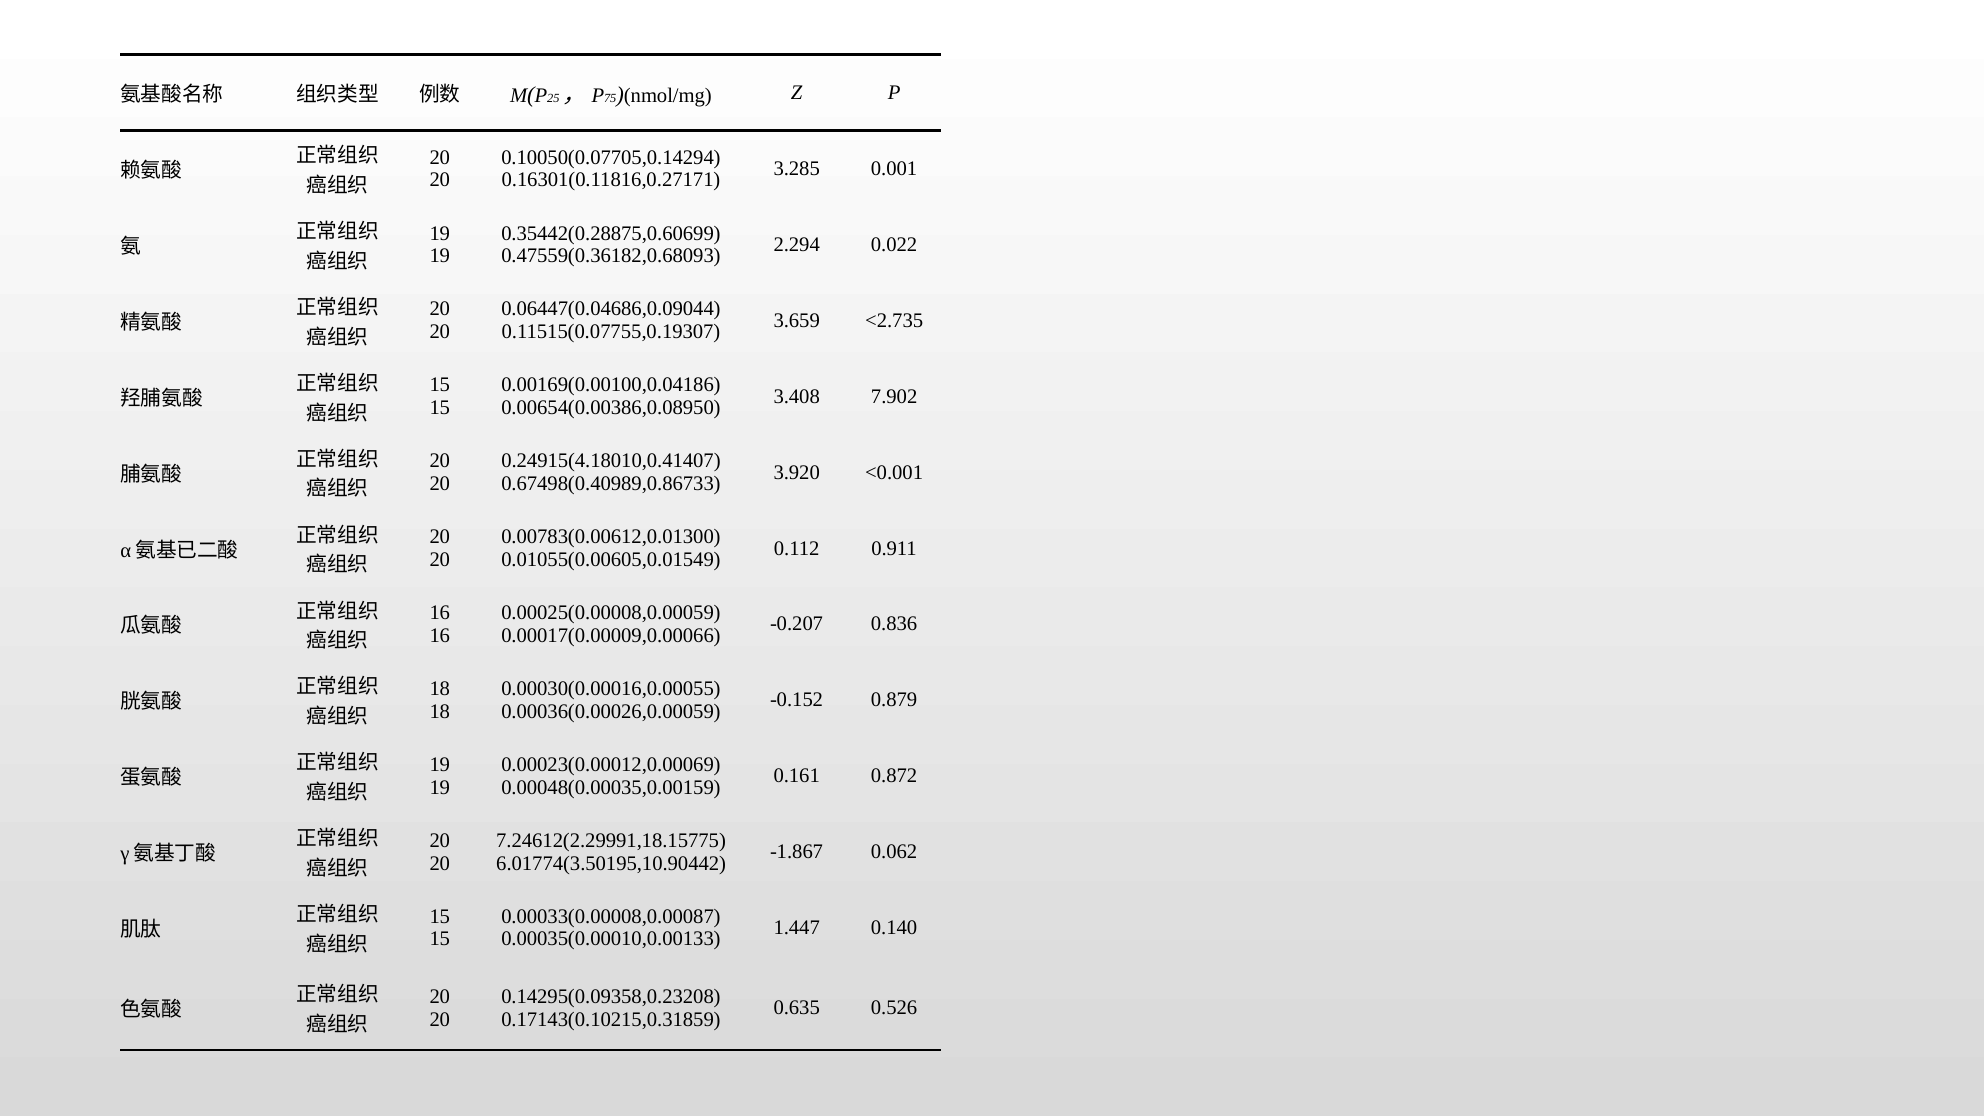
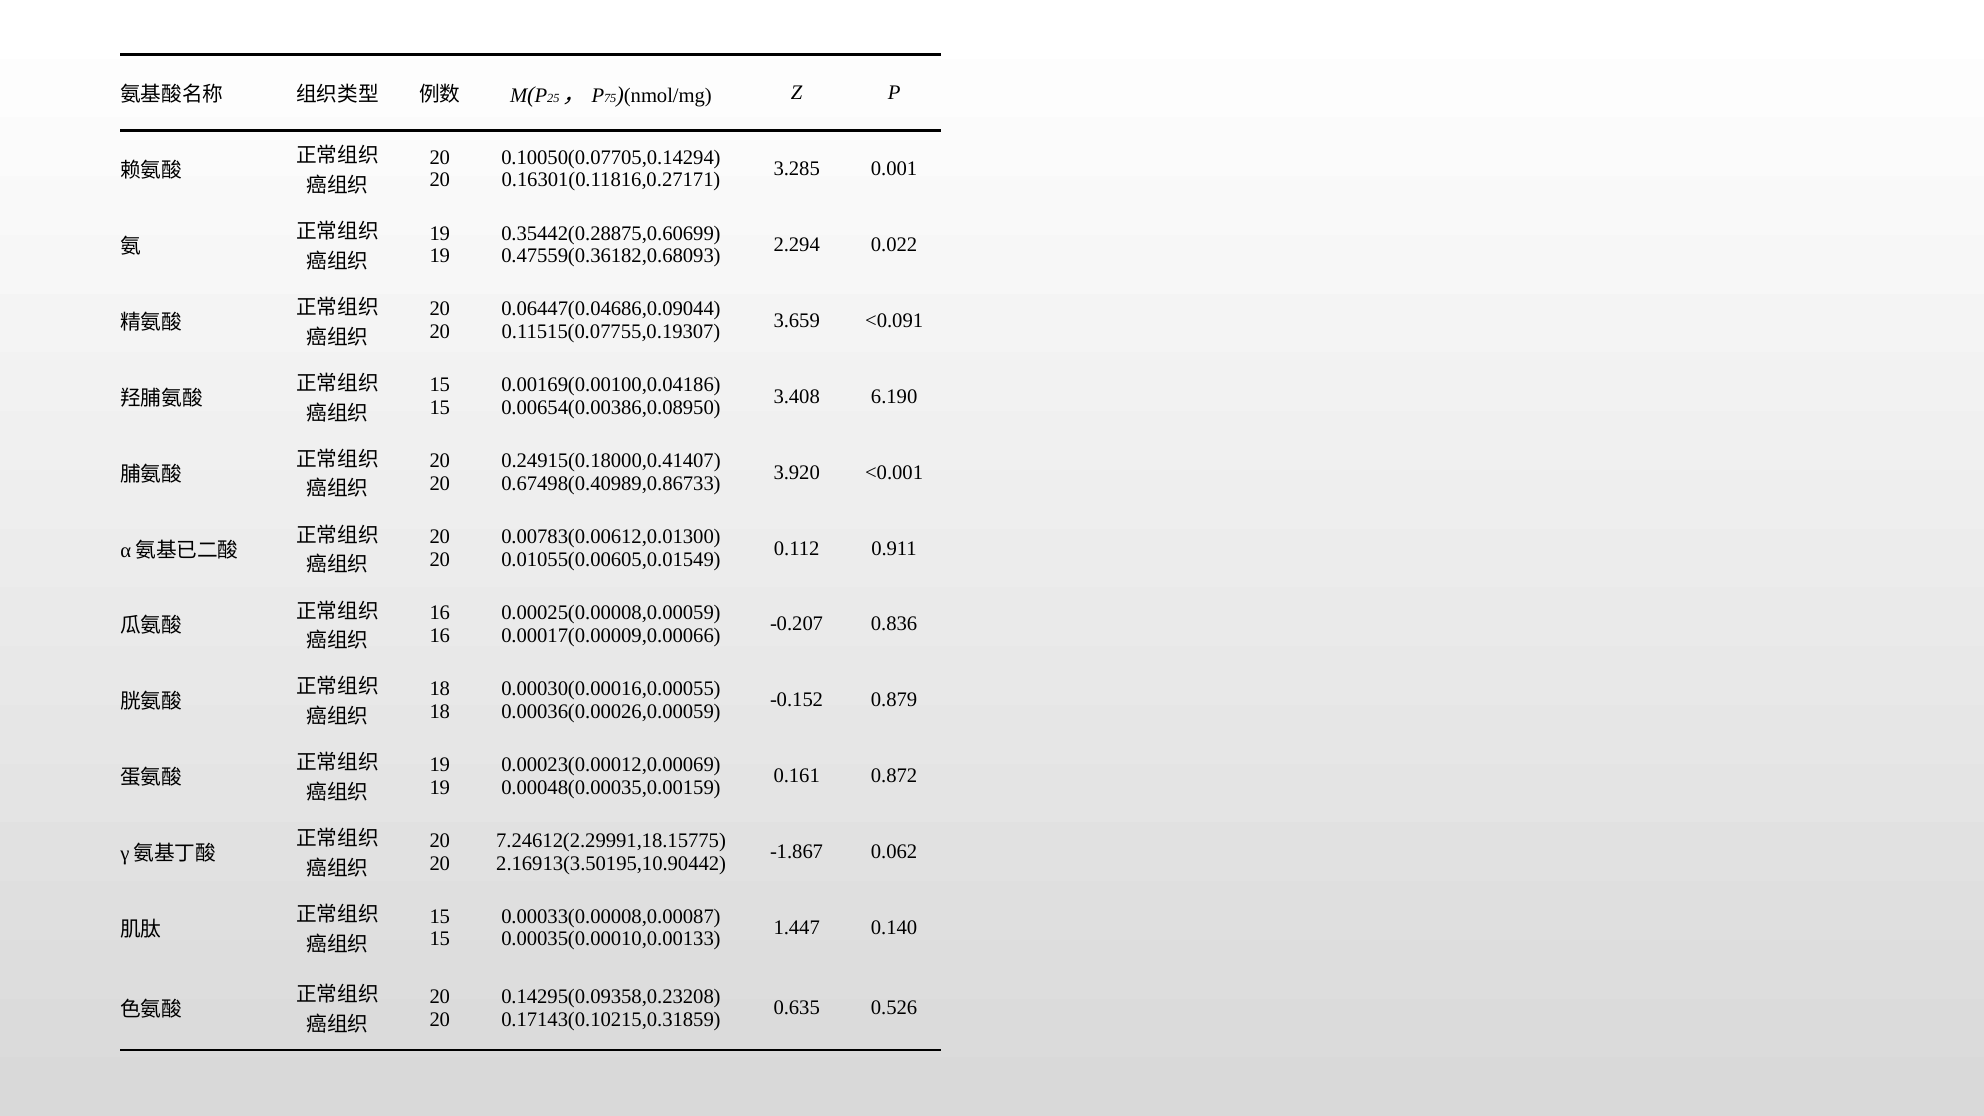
<2.735: <2.735 -> <0.091
7.902: 7.902 -> 6.190
0.24915(4.18010,0.41407: 0.24915(4.18010,0.41407 -> 0.24915(0.18000,0.41407
6.01774(3.50195,10.90442: 6.01774(3.50195,10.90442 -> 2.16913(3.50195,10.90442
